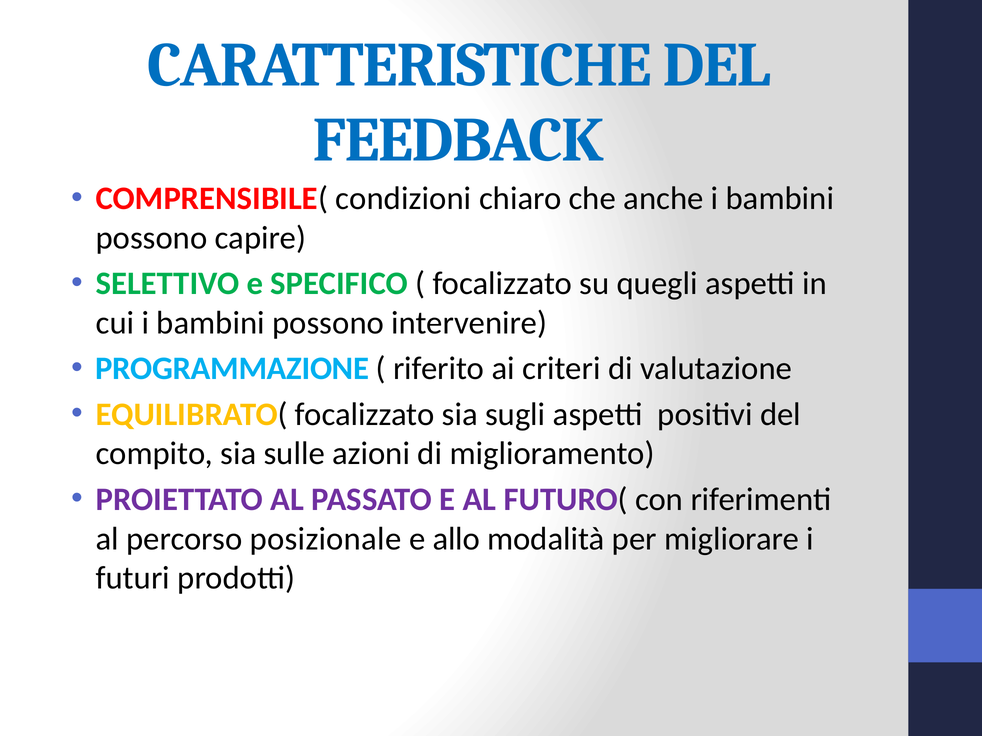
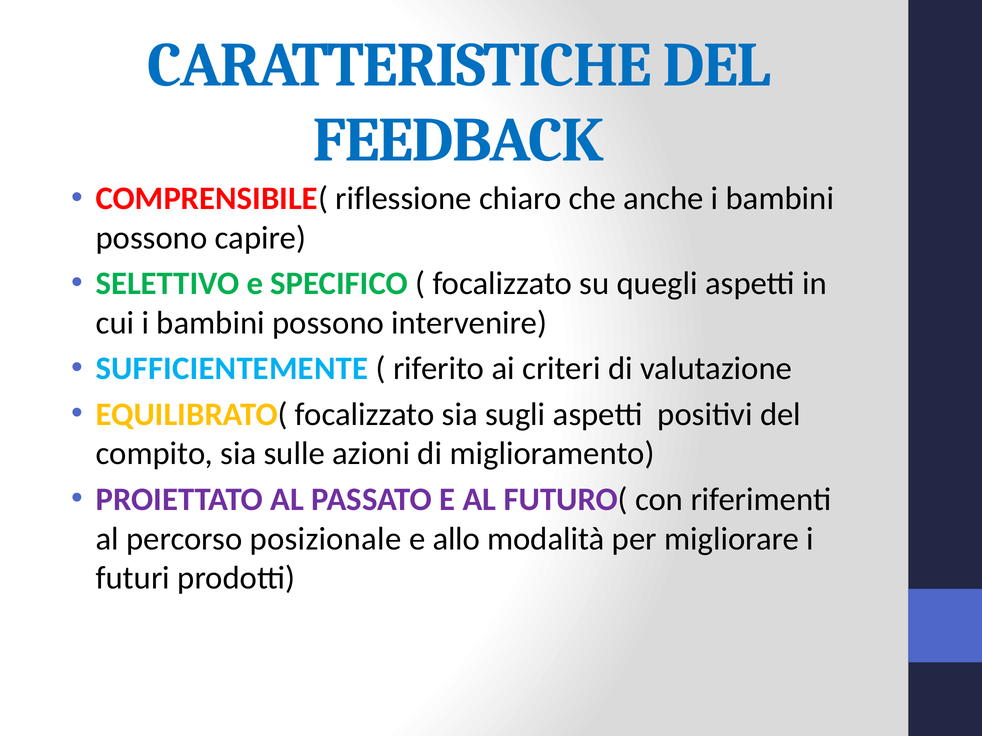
condizioni: condizioni -> riflessione
PROGRAMMAZIONE: PROGRAMMAZIONE -> SUFFICIENTEMENTE
